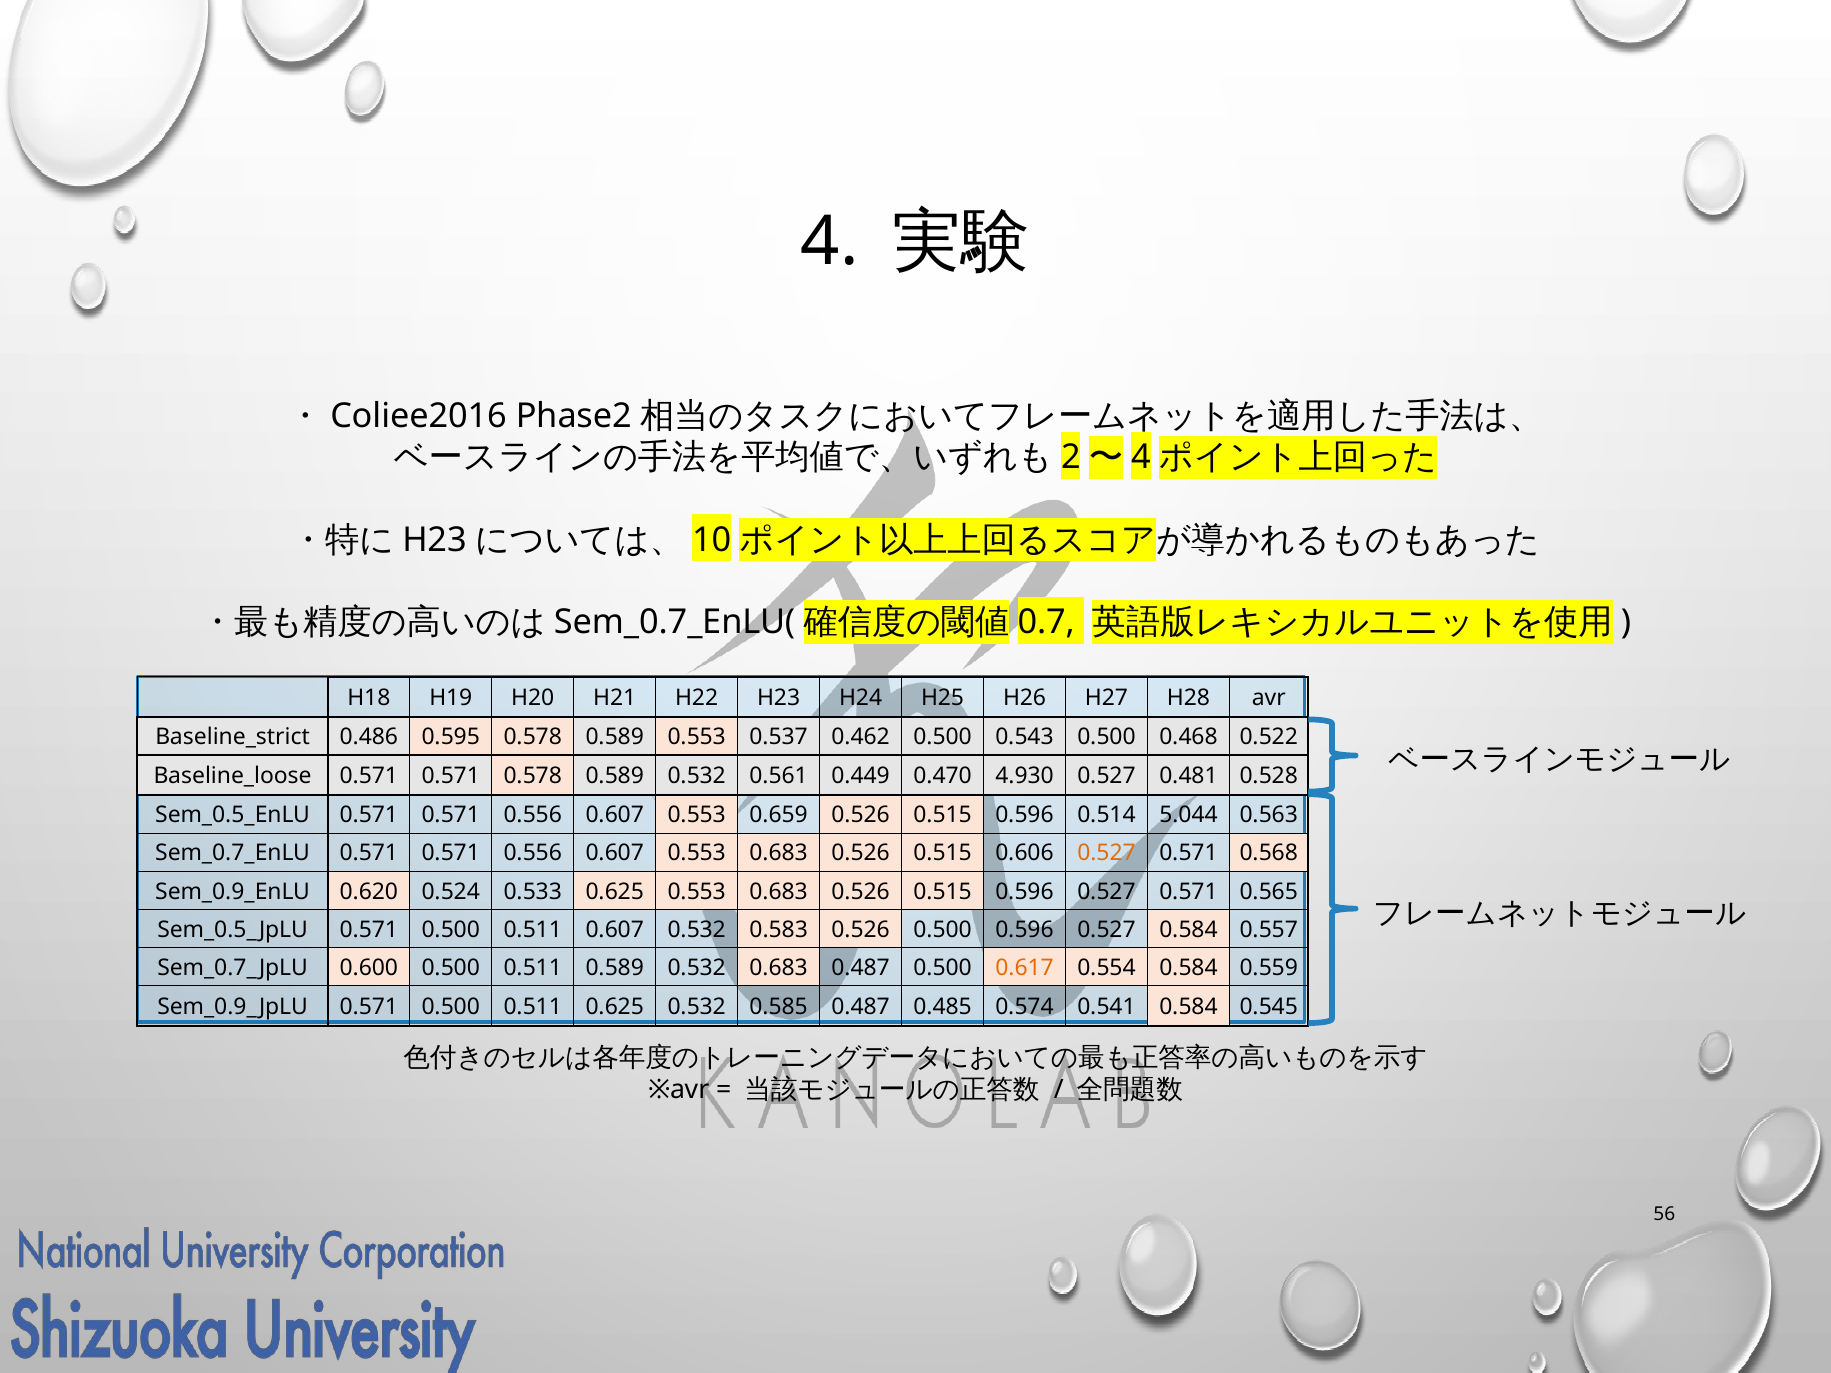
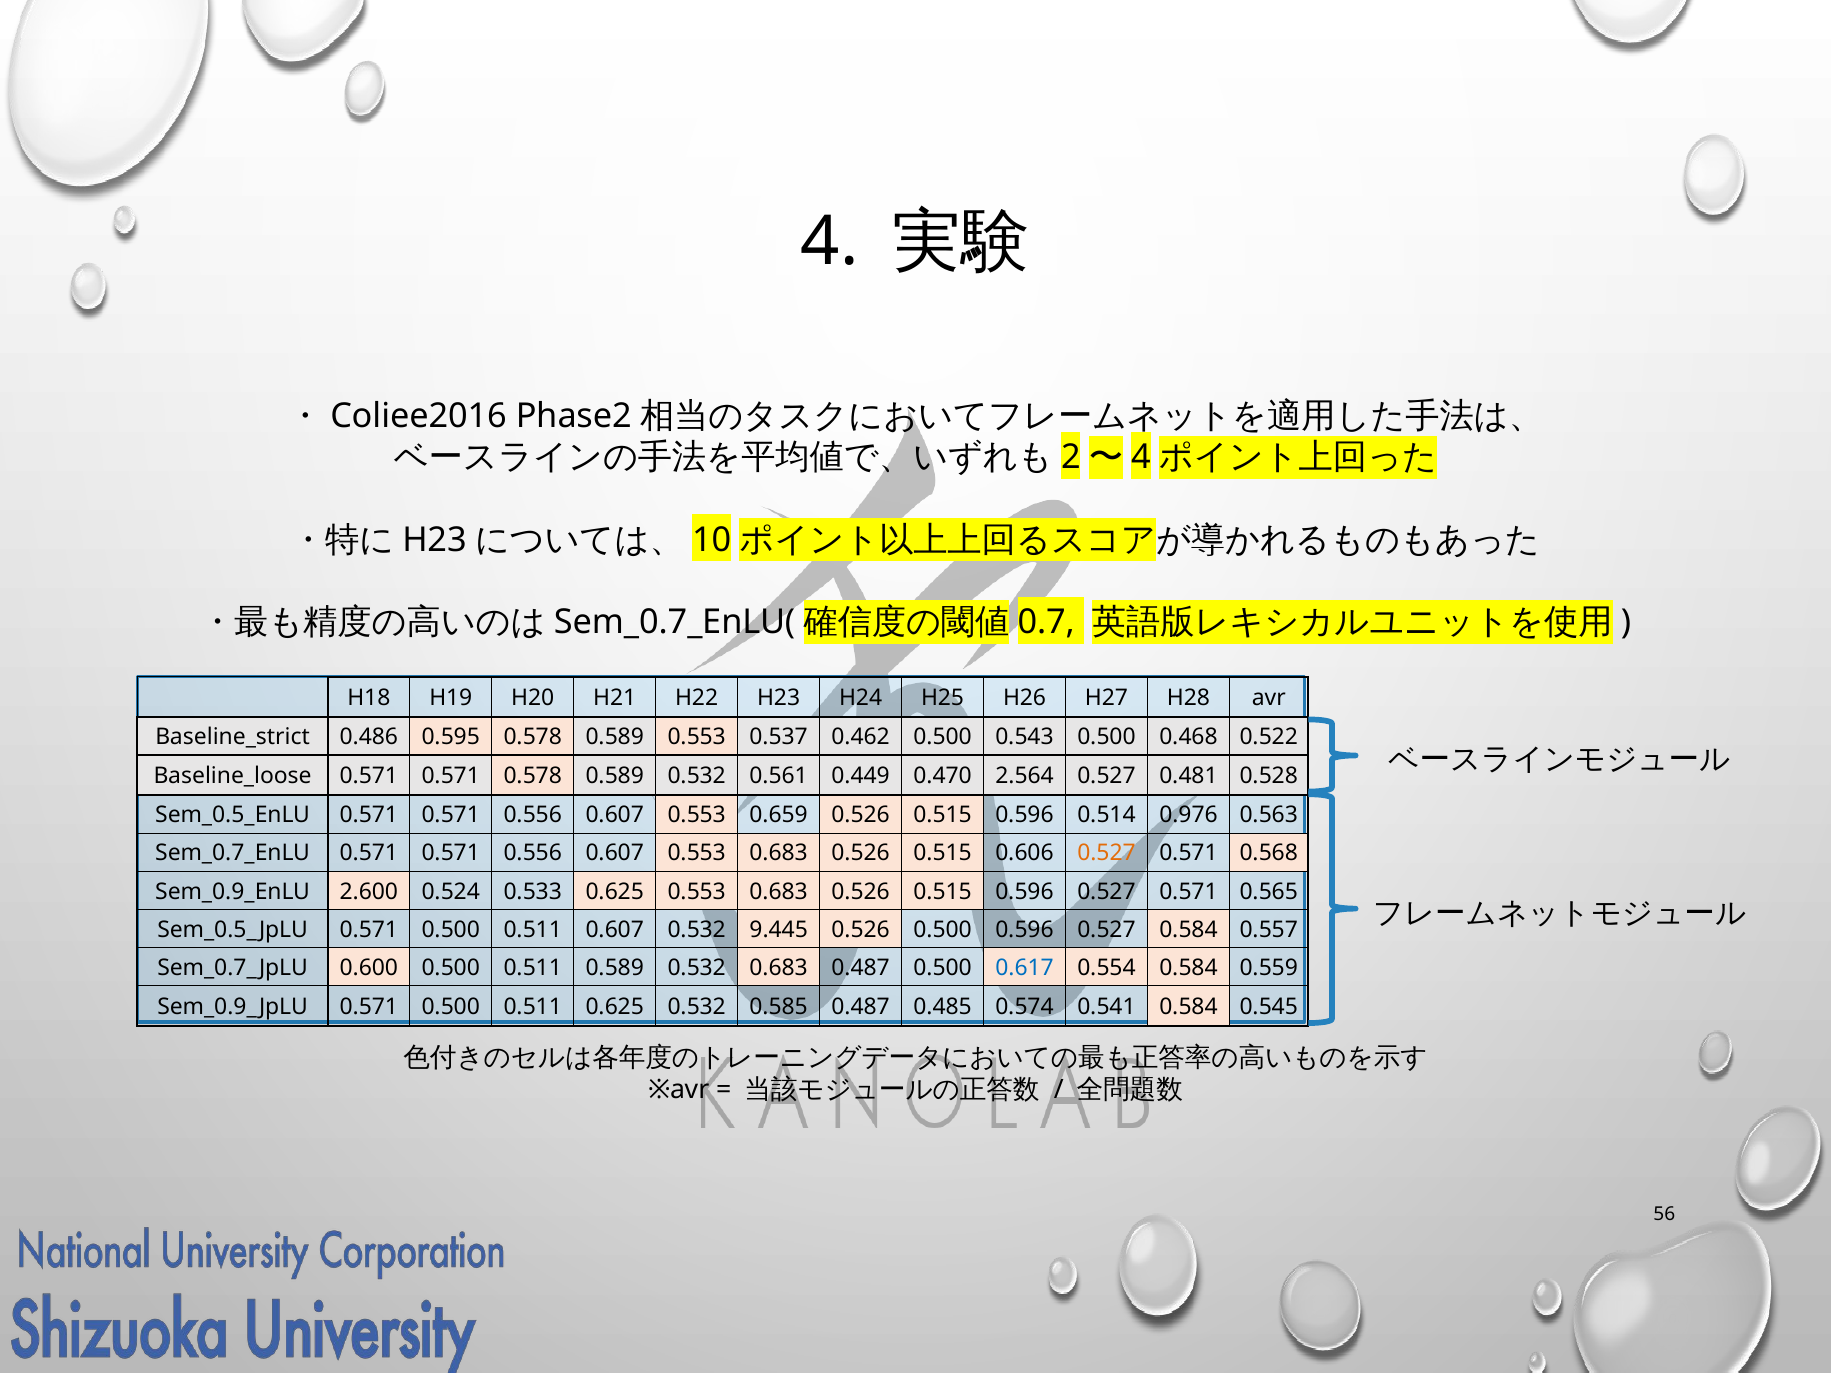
4.930: 4.930 -> 2.564
5.044: 5.044 -> 0.976
0.620: 0.620 -> 2.600
0.583: 0.583 -> 9.445
0.617 colour: orange -> blue
